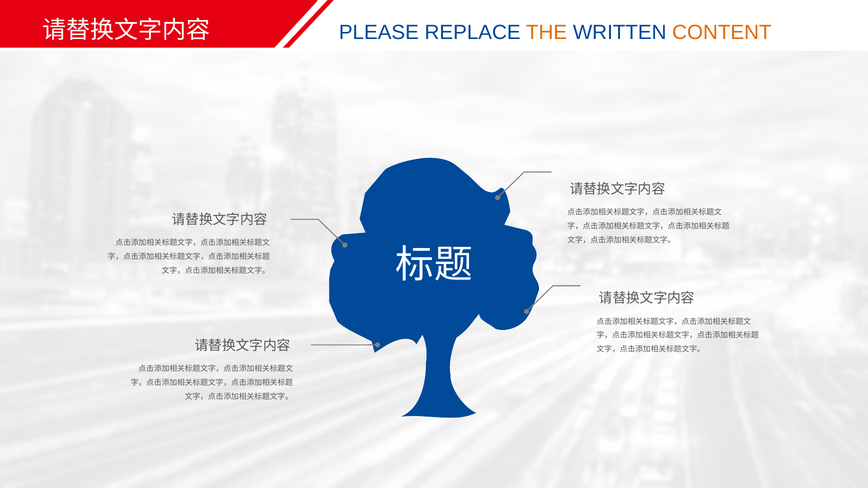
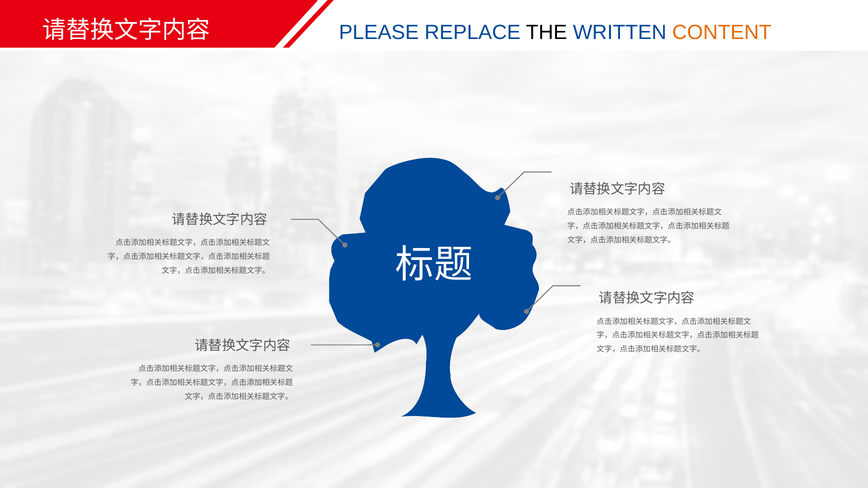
THE colour: orange -> black
